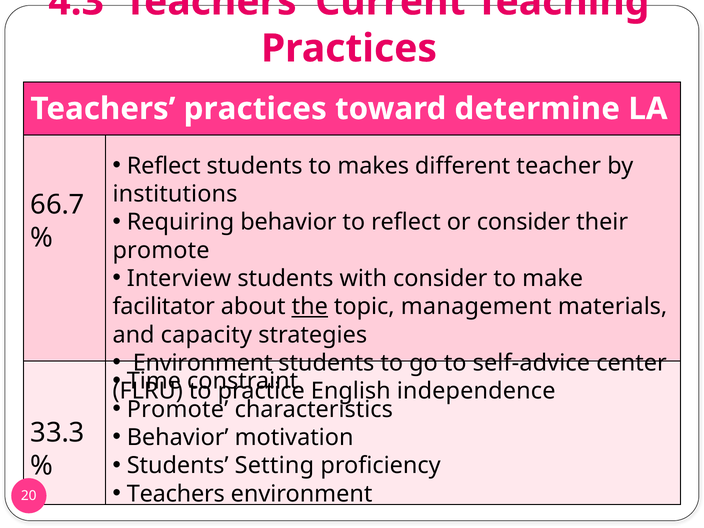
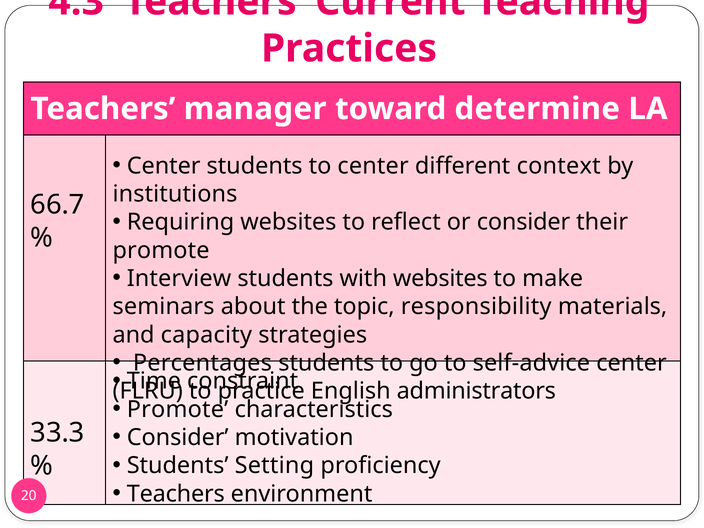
Teachers practices: practices -> manager
Reflect at (164, 166): Reflect -> Center
to makes: makes -> center
teacher: teacher -> context
Requiring behavior: behavior -> websites
with consider: consider -> websites
facilitator: facilitator -> seminars
the underline: present -> none
management: management -> responsibility
Environment at (203, 363): Environment -> Percentages
independence: independence -> administrators
Behavior at (178, 437): Behavior -> Consider
